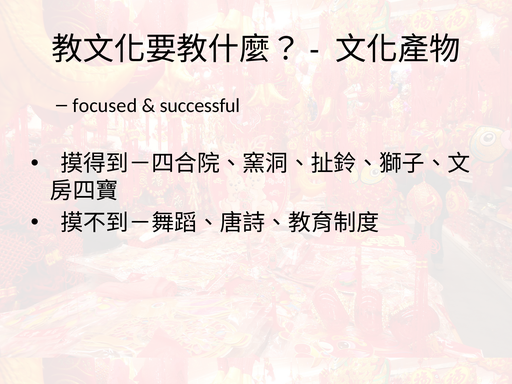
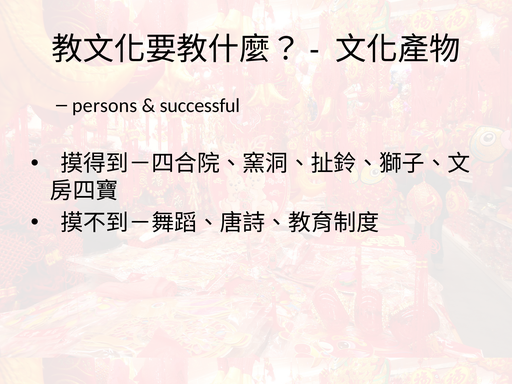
focused: focused -> persons
